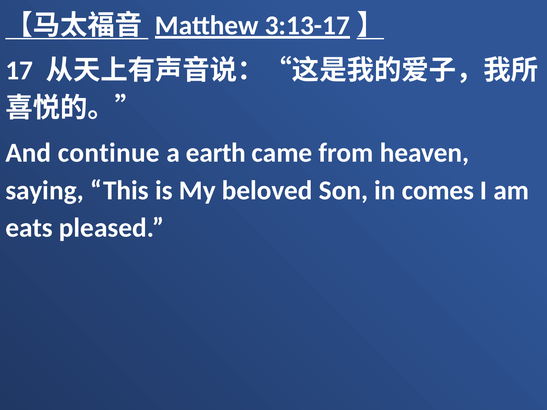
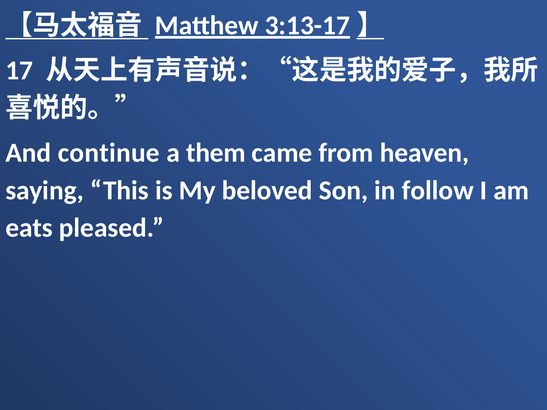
earth: earth -> them
comes: comes -> follow
